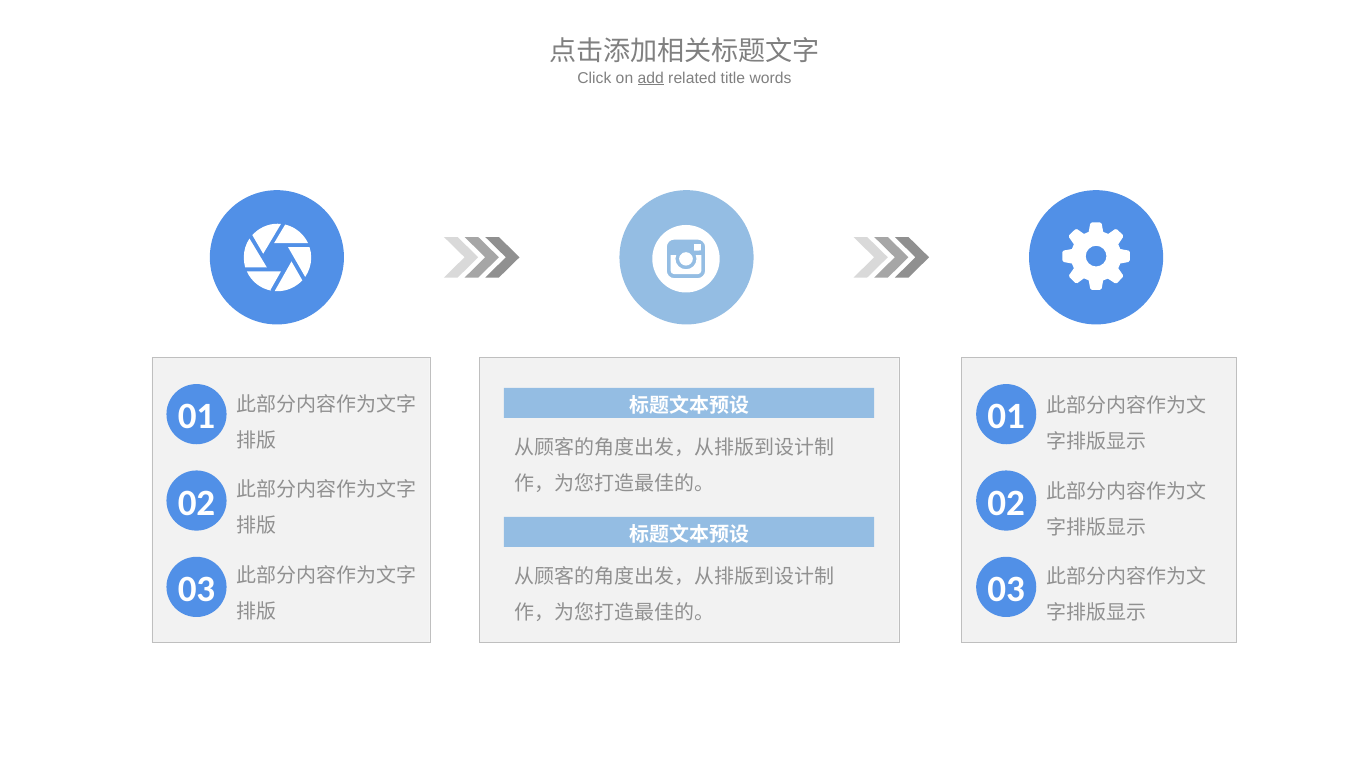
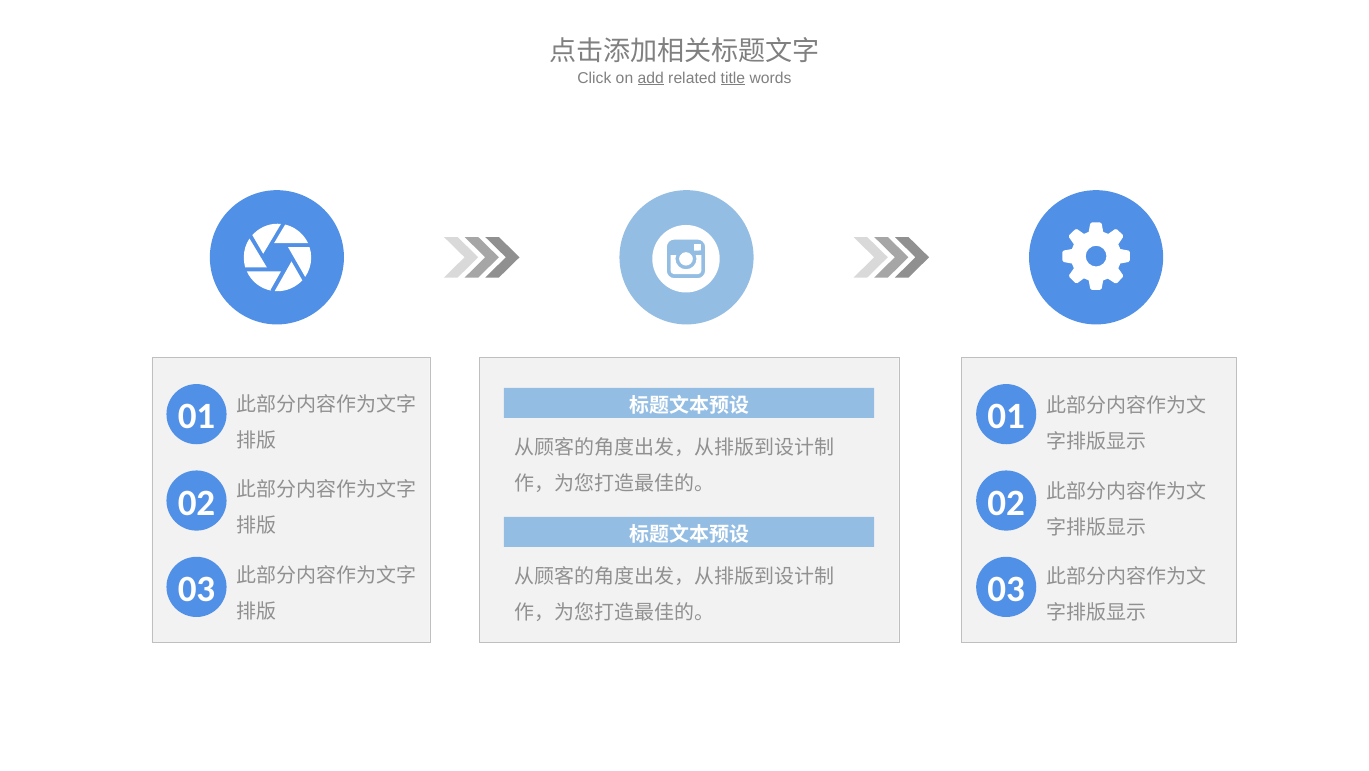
title underline: none -> present
